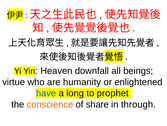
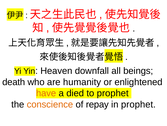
virtue: virtue -> death
have colour: blue -> orange
long: long -> died
share: share -> repay
in through: through -> prophet
